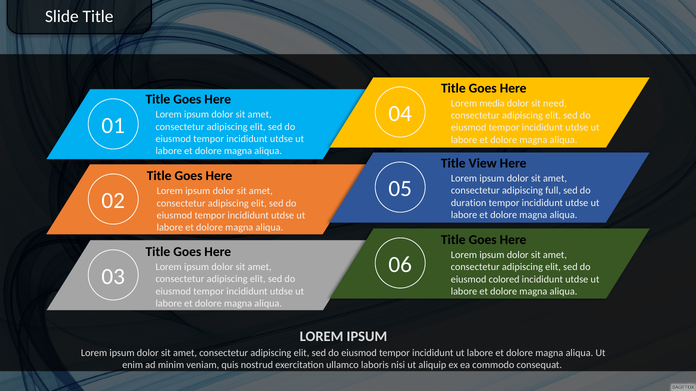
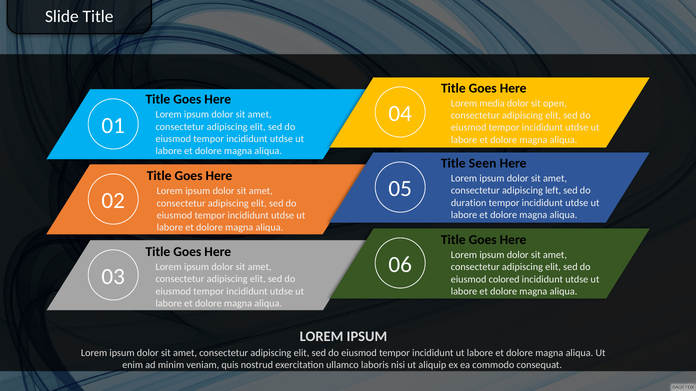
need: need -> open
View: View -> Seen
full: full -> left
